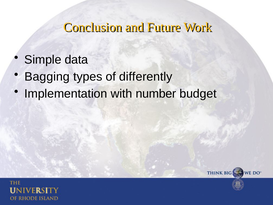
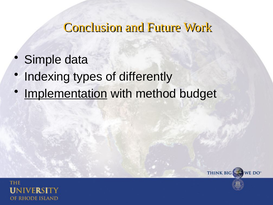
Bagging: Bagging -> Indexing
Implementation underline: none -> present
number: number -> method
